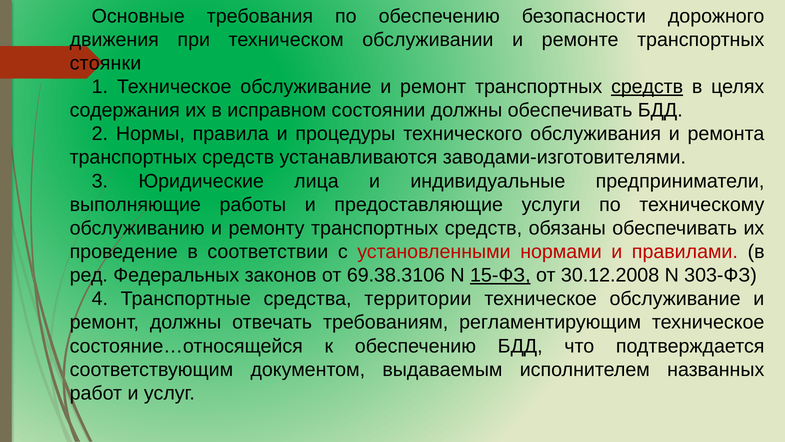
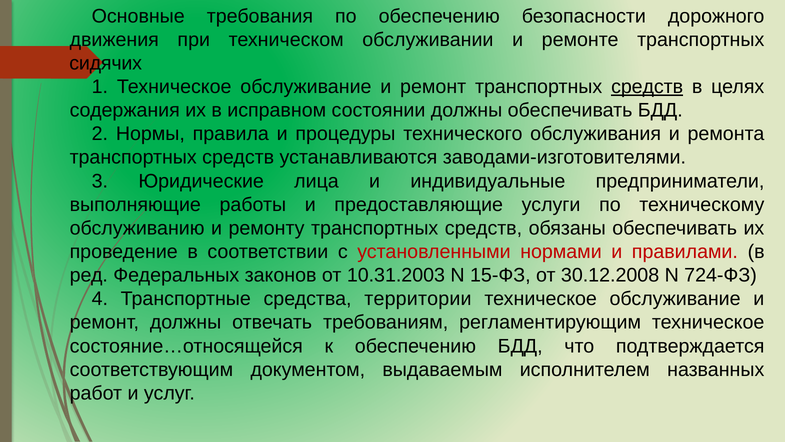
стоянки: стоянки -> сидячих
69.38.3106: 69.38.3106 -> 10.31.2003
15-ФЗ underline: present -> none
303-ФЗ: 303-ФЗ -> 724-ФЗ
